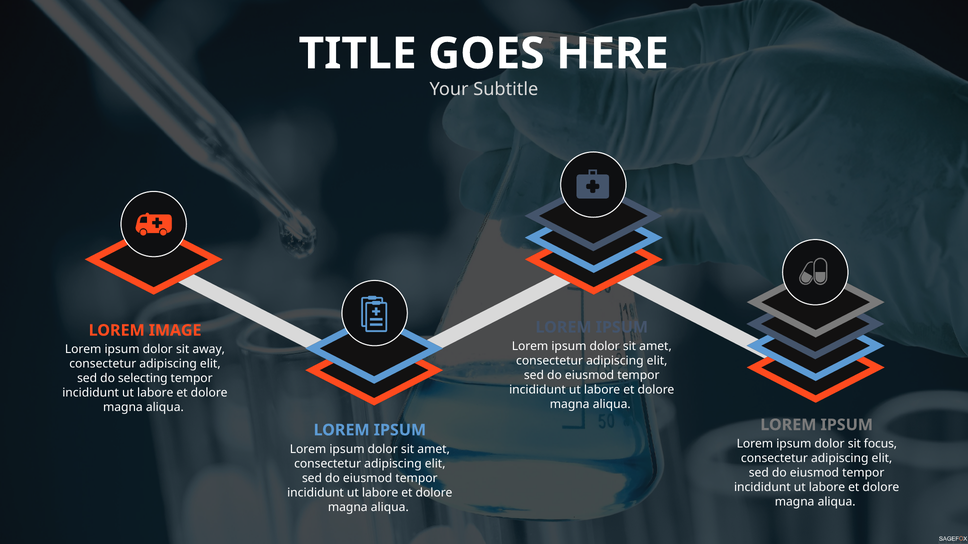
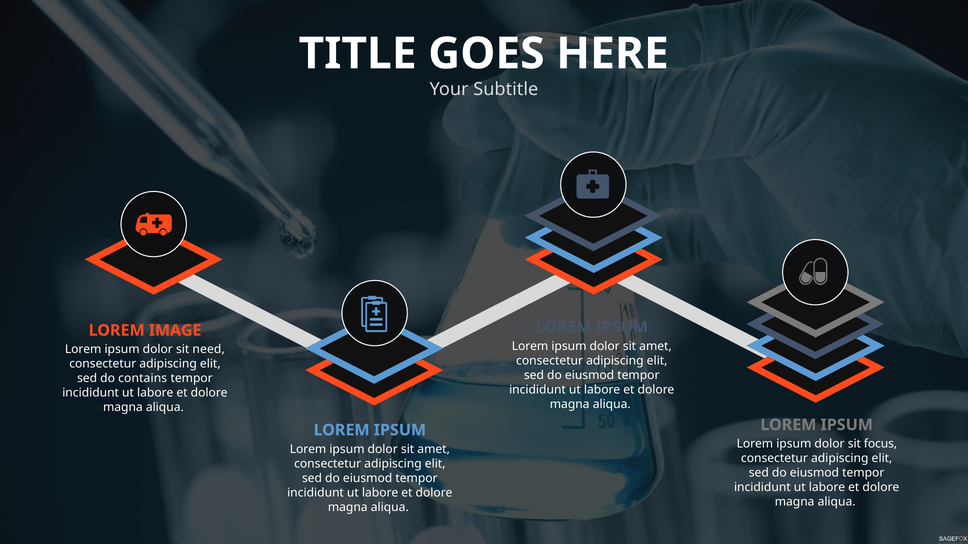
away: away -> need
selecting: selecting -> contains
